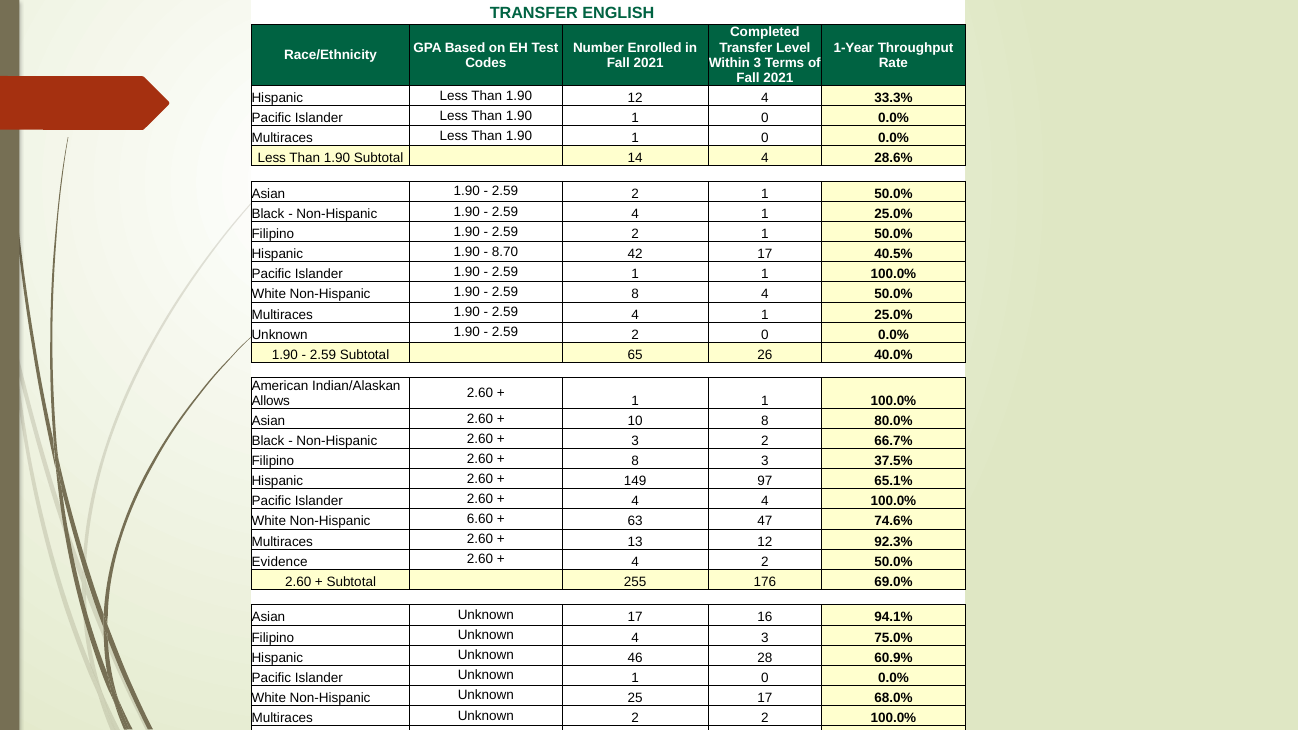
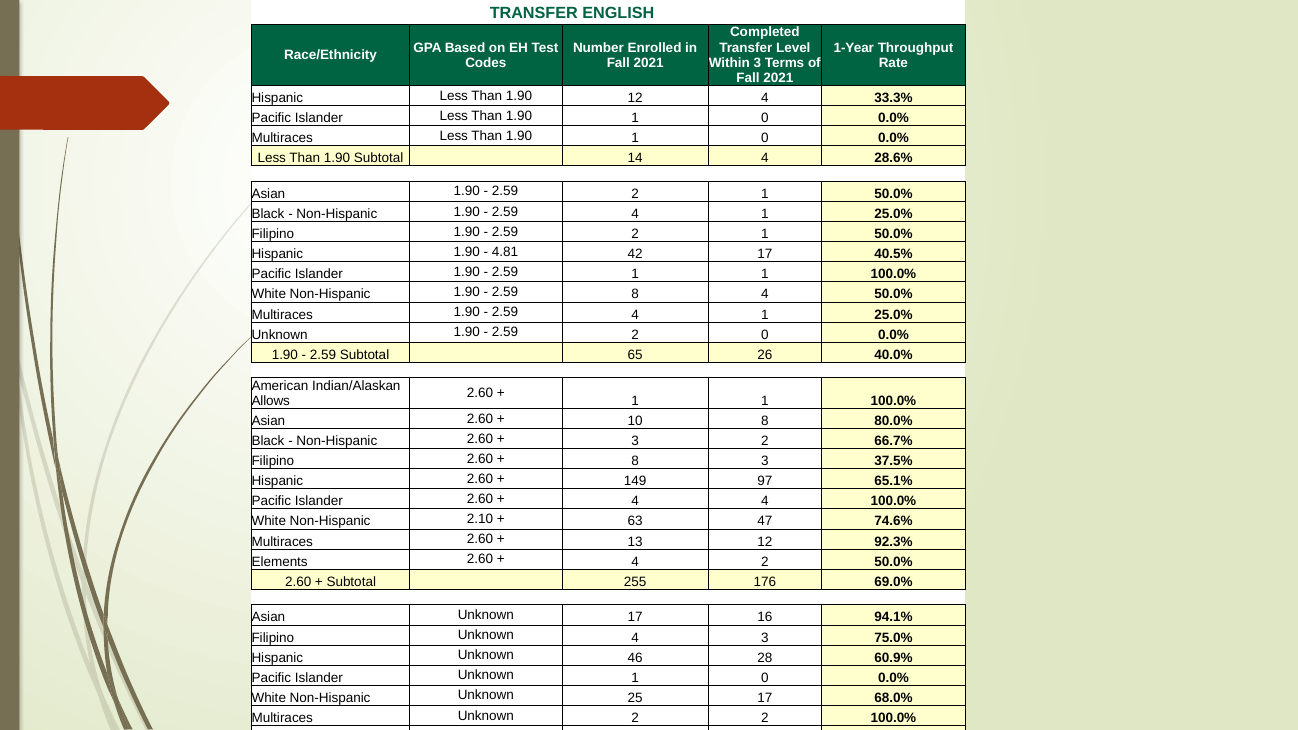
8.70: 8.70 -> 4.81
6.60: 6.60 -> 2.10
Evidence: Evidence -> Elements
